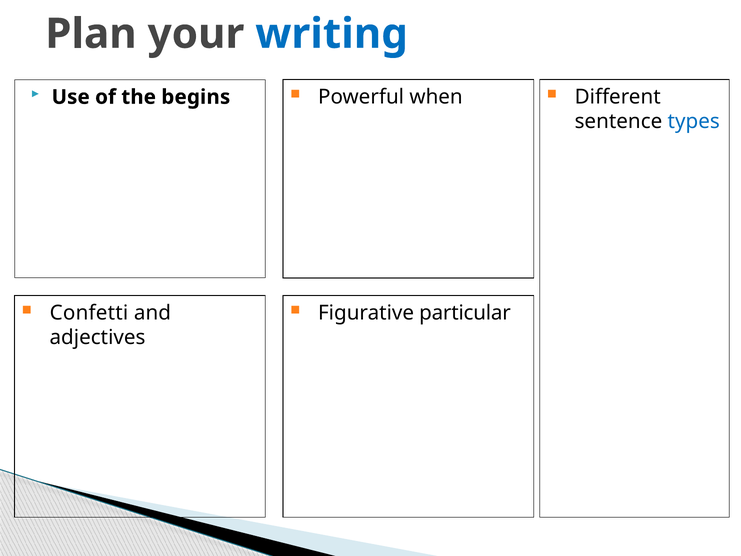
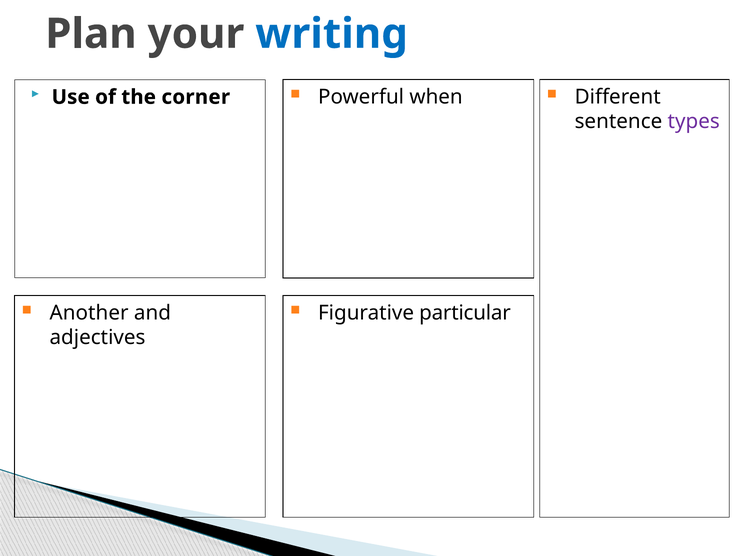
begins: begins -> corner
types colour: blue -> purple
Confetti: Confetti -> Another
